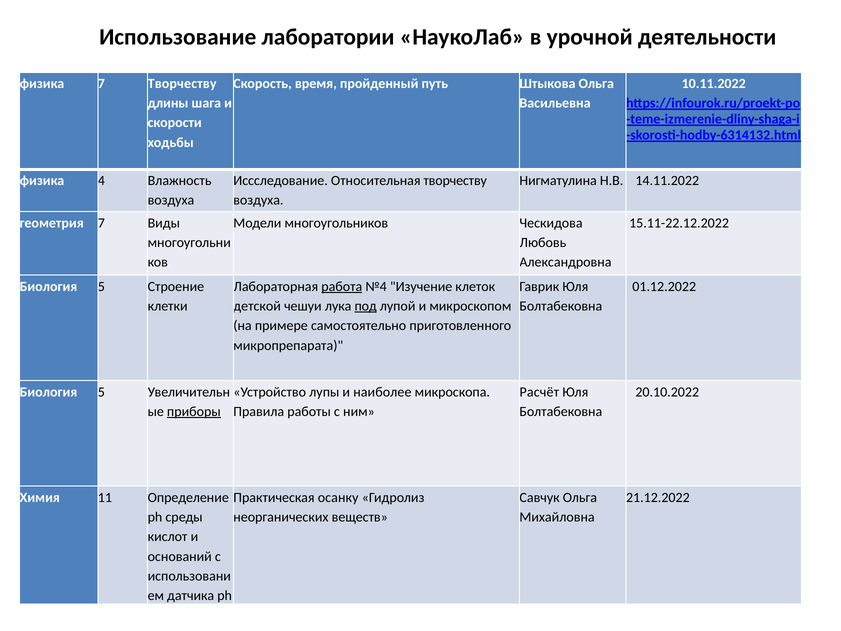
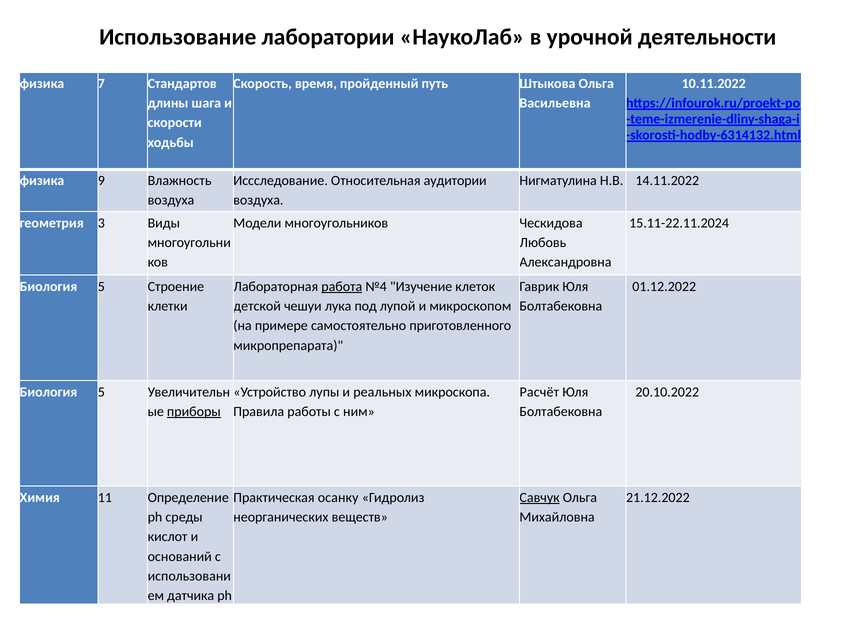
7 Творчеству: Творчеству -> Стандартов
4: 4 -> 9
Относительная творчеству: творчеству -> аудитории
геометрия 7: 7 -> 3
15.11-22.12.2022: 15.11-22.12.2022 -> 15.11-22.11.2024
под underline: present -> none
наиболее: наиболее -> реальных
Савчук underline: none -> present
